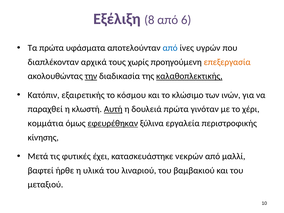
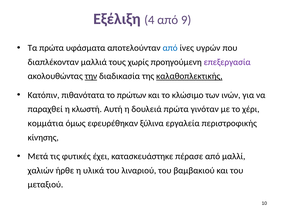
8: 8 -> 4
6: 6 -> 9
αρχικά: αρχικά -> μαλλιά
επεξεργασία colour: orange -> purple
εξαιρετικής: εξαιρετικής -> πιθανότατα
κόσμου: κόσμου -> πρώτων
Αυτή underline: present -> none
εφευρέθηκαν underline: present -> none
νεκρών: νεκρών -> πέρασε
βαφτεί: βαφτεί -> χαλιών
